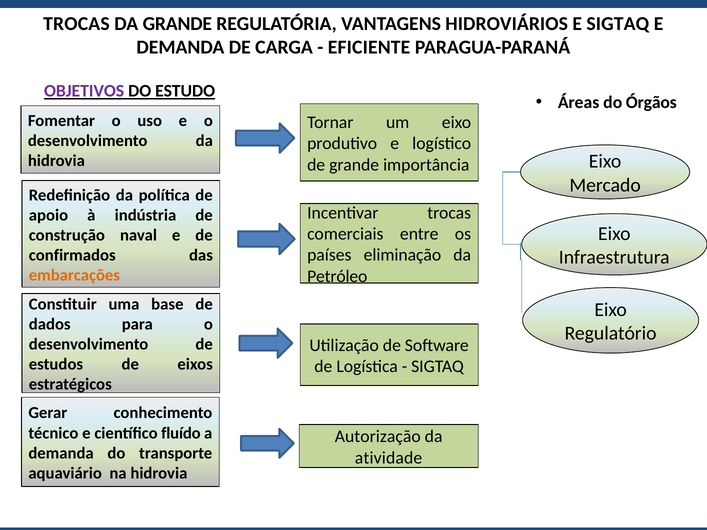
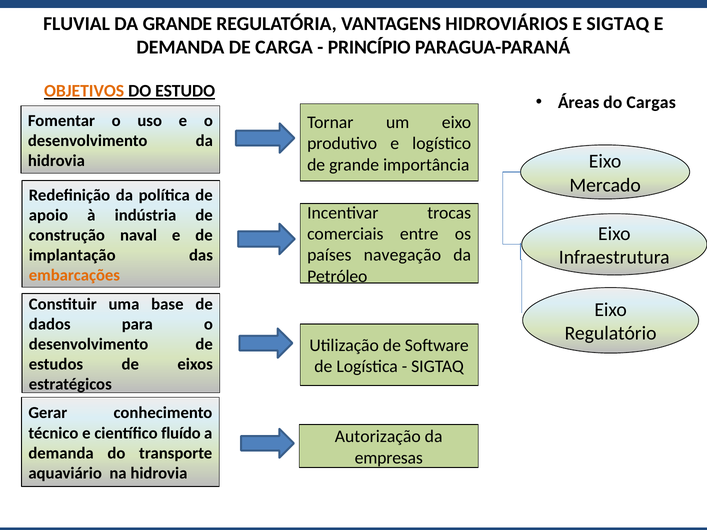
TROCAS at (76, 24): TROCAS -> FLUVIAL
EFICIENTE: EFICIENTE -> PRINCÍPIO
OBJETIVOS colour: purple -> orange
Órgãos: Órgãos -> Cargas
eliminação: eliminação -> navegação
confirmados: confirmados -> implantação
atividade: atividade -> empresas
